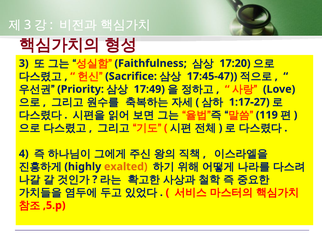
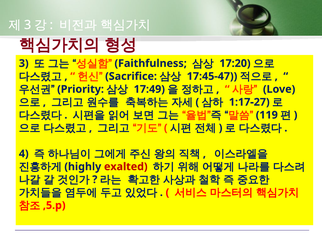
exalted colour: orange -> red
